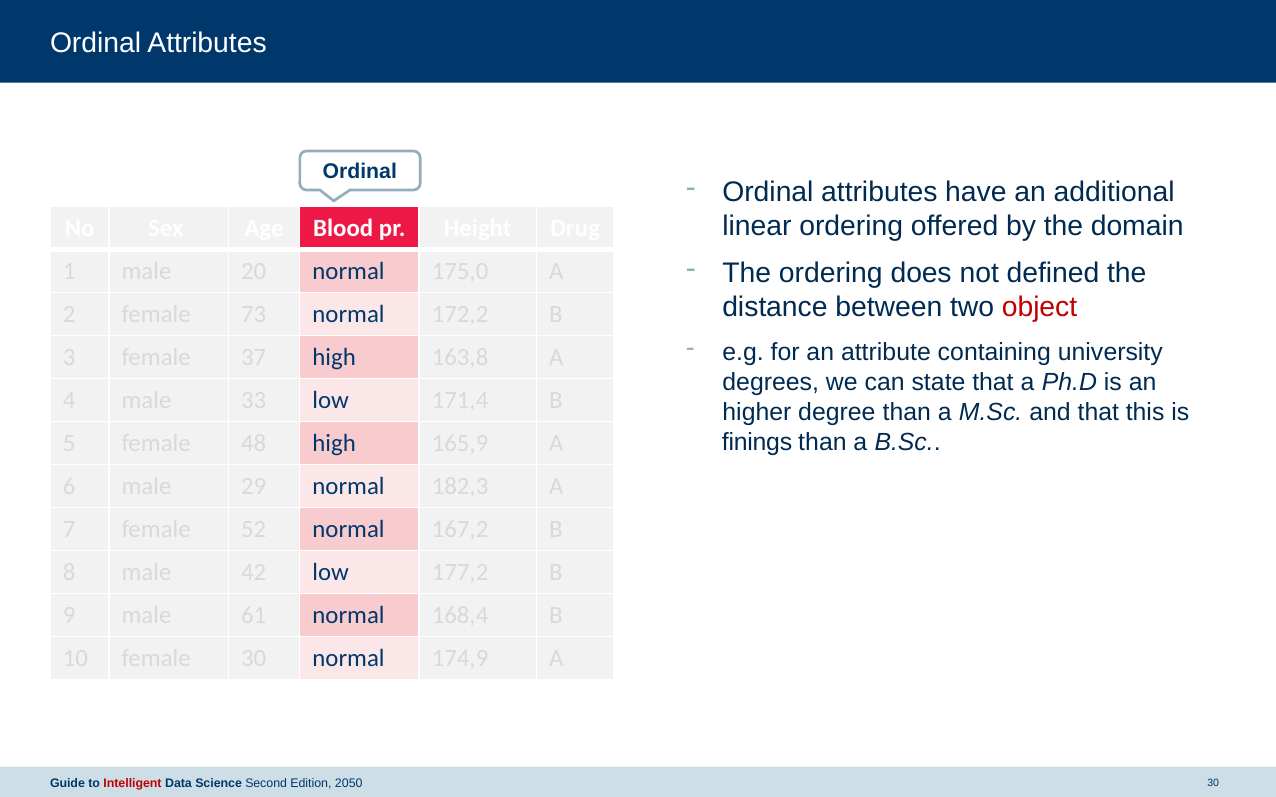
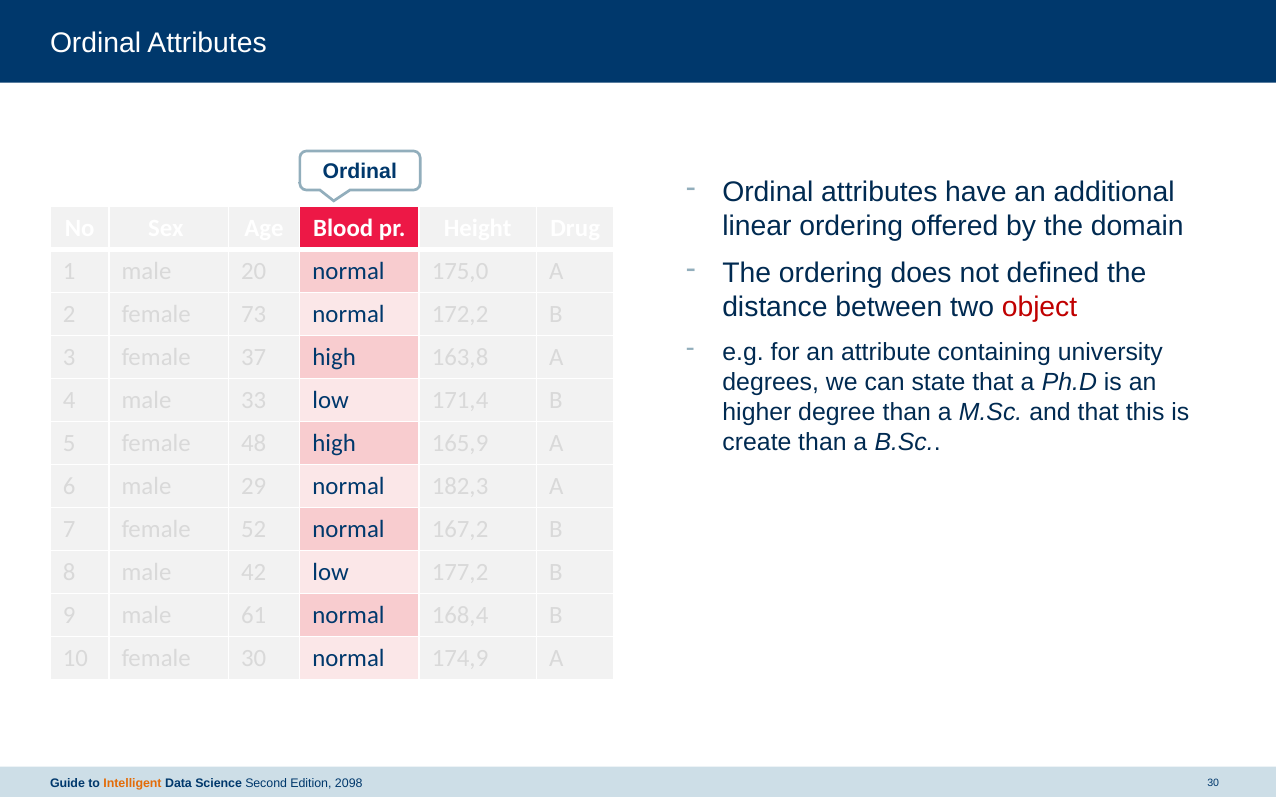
finings: finings -> create
Intelligent colour: red -> orange
2050: 2050 -> 2098
